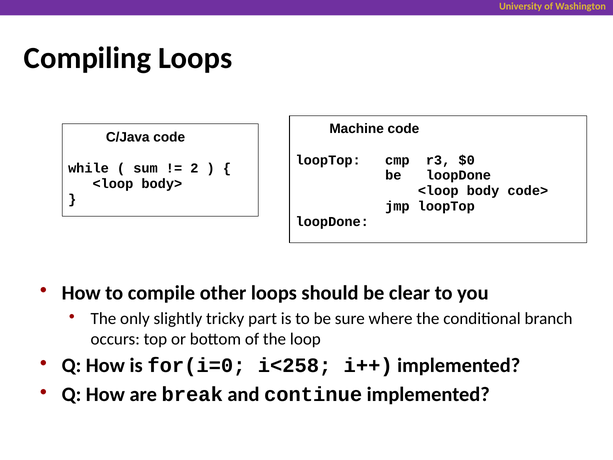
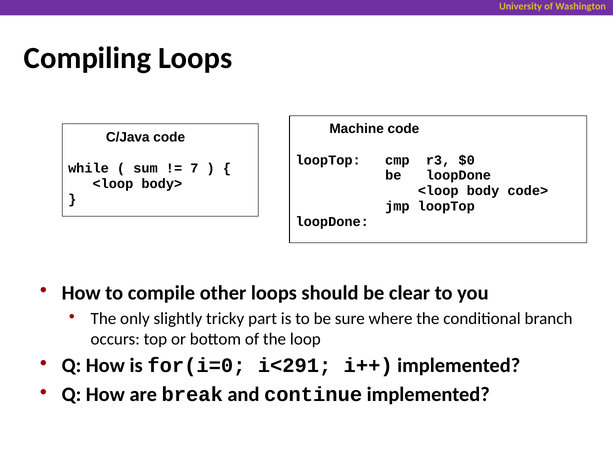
2: 2 -> 7
i<258: i<258 -> i<291
